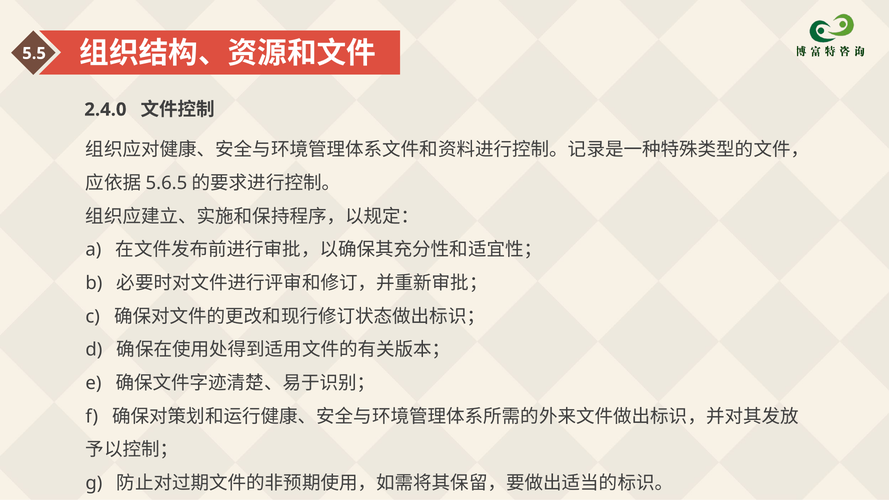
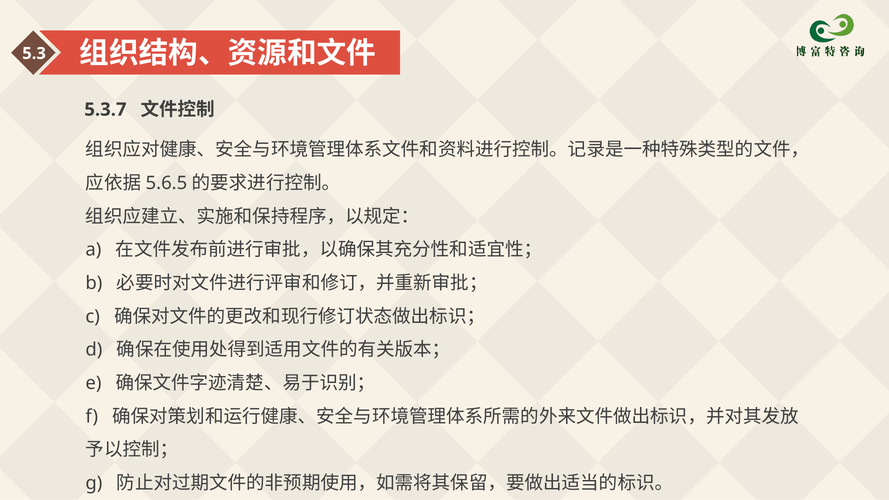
5.5: 5.5 -> 5.3
2.4.0: 2.4.0 -> 5.3.7
